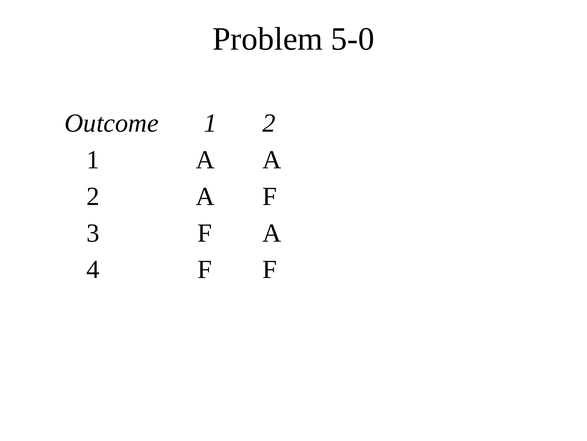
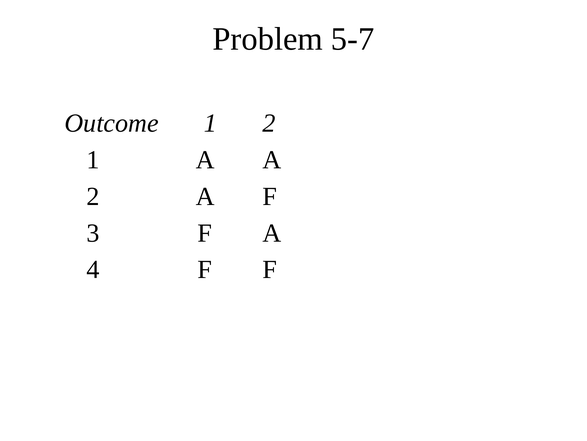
5-0: 5-0 -> 5-7
